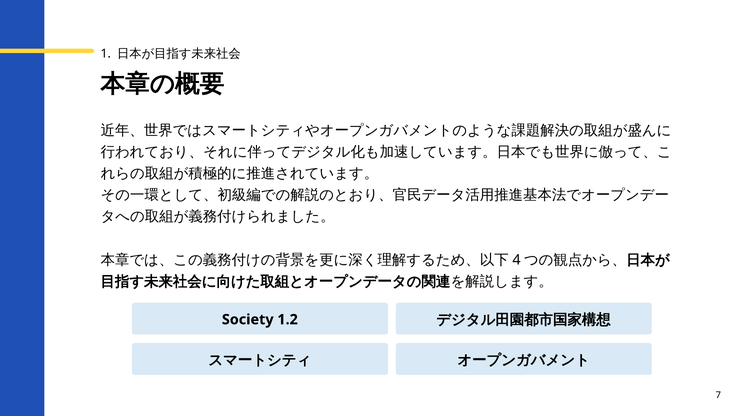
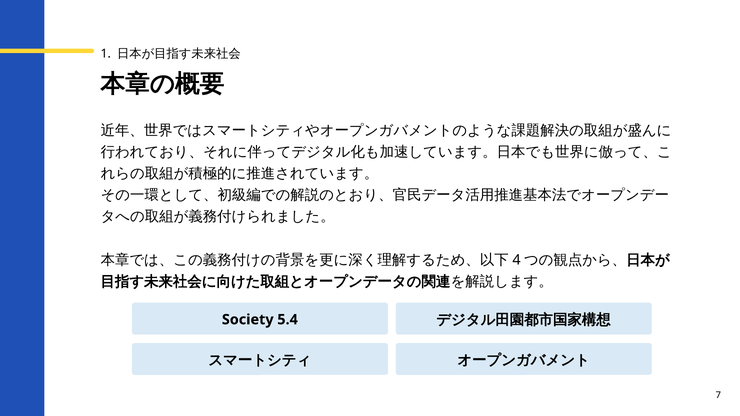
1.2: 1.2 -> 5.4
